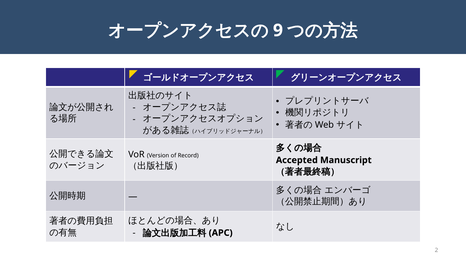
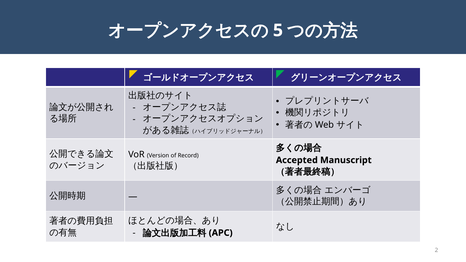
9: 9 -> 5
